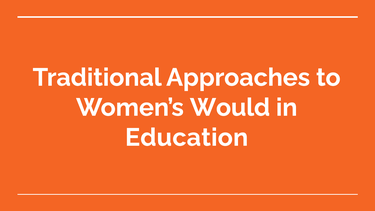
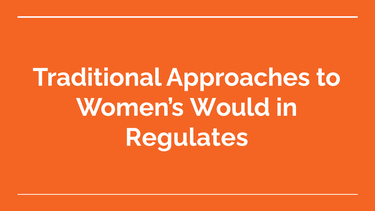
Education: Education -> Regulates
